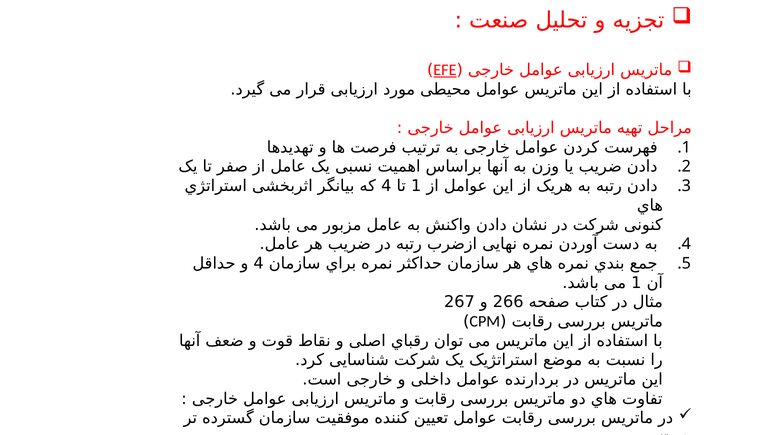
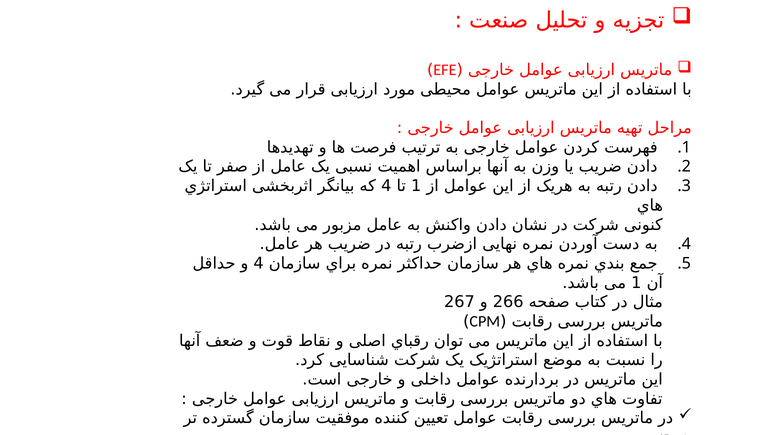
EFE underline: present -> none
